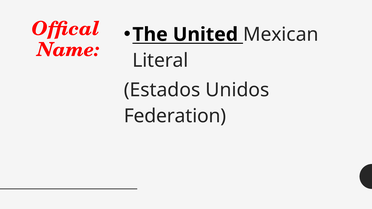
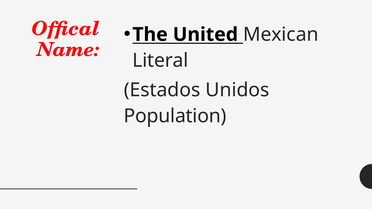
Federation: Federation -> Population
